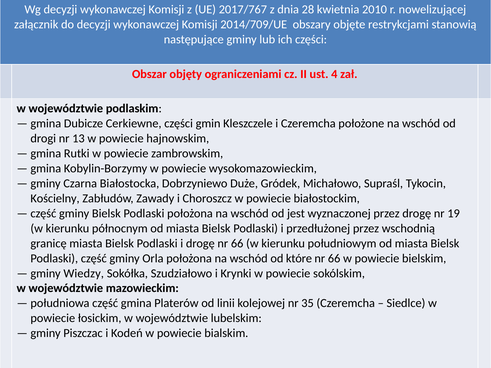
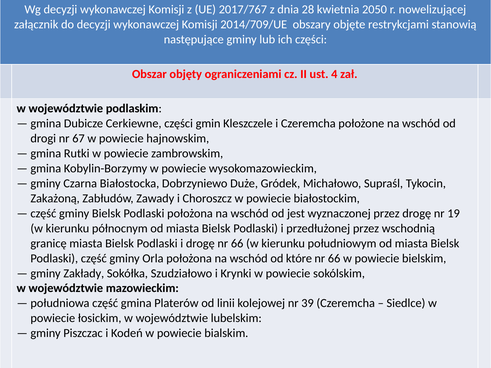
2010: 2010 -> 2050
13: 13 -> 67
Kościelny: Kościelny -> Zakażoną
Wiedzy: Wiedzy -> Zakłady
35: 35 -> 39
